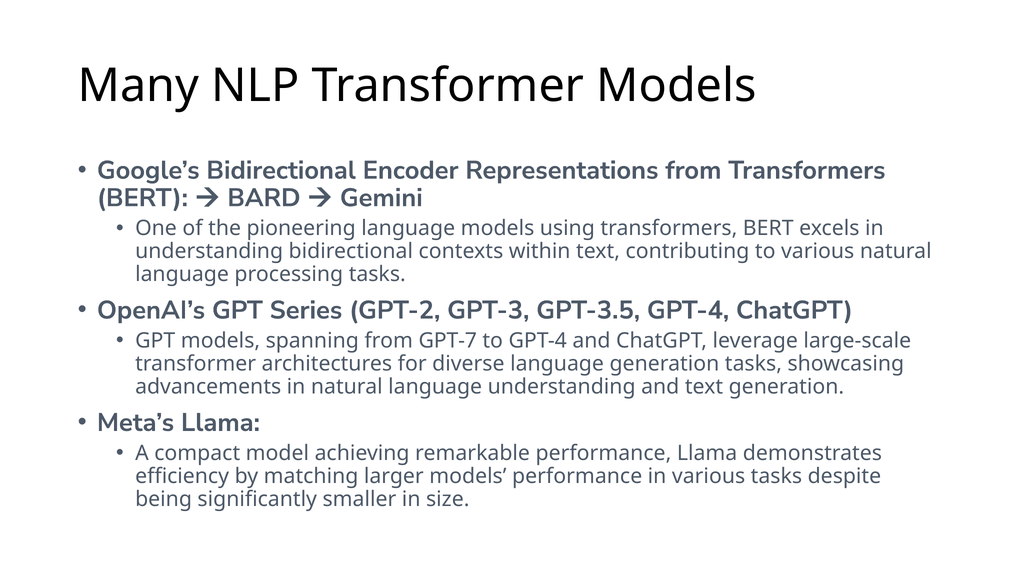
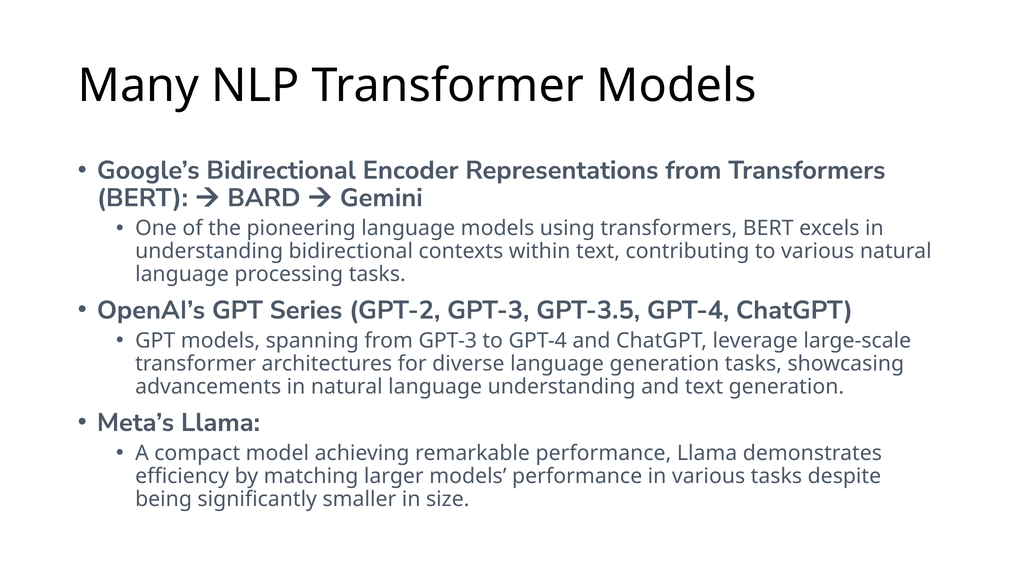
from GPT-7: GPT-7 -> GPT-3
